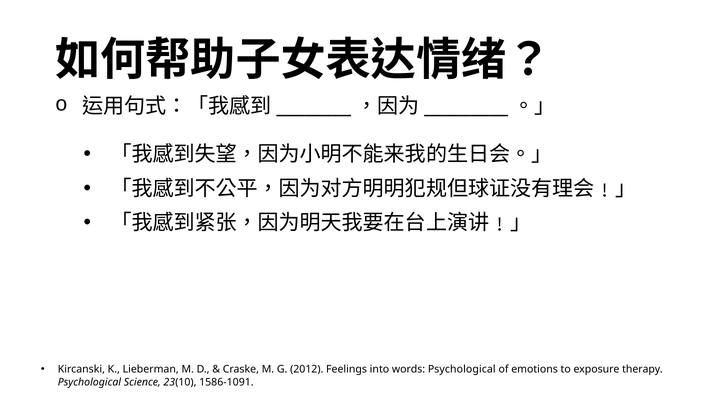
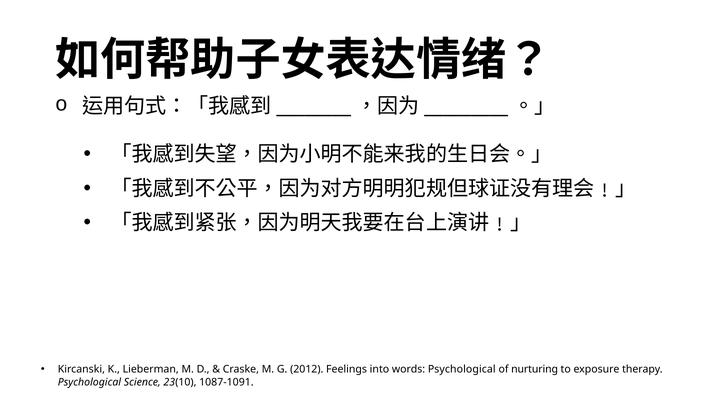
emotions: emotions -> nurturing
1586-1091: 1586-1091 -> 1087-1091
